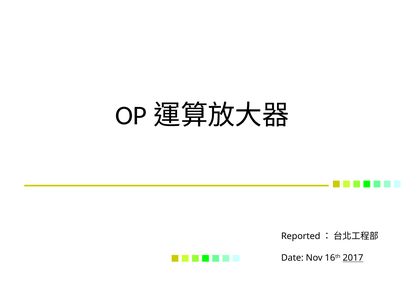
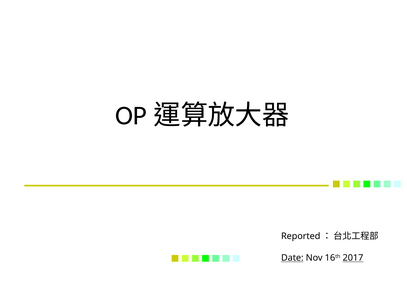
Date underline: none -> present
